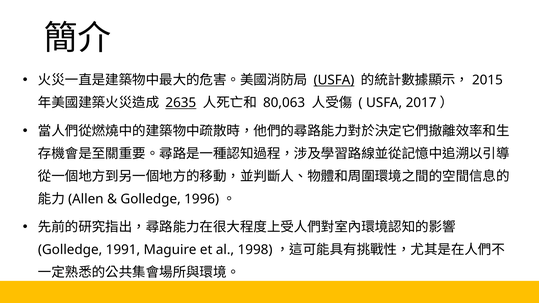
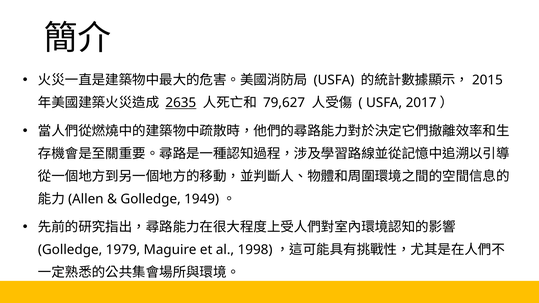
USFA at (334, 80) underline: present -> none
80,063: 80,063 -> 79,627
1996: 1996 -> 1949
1991: 1991 -> 1979
